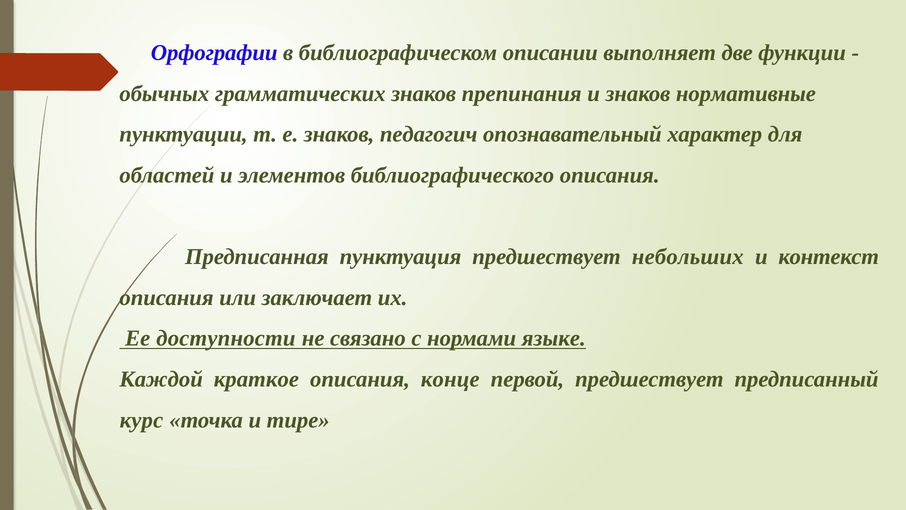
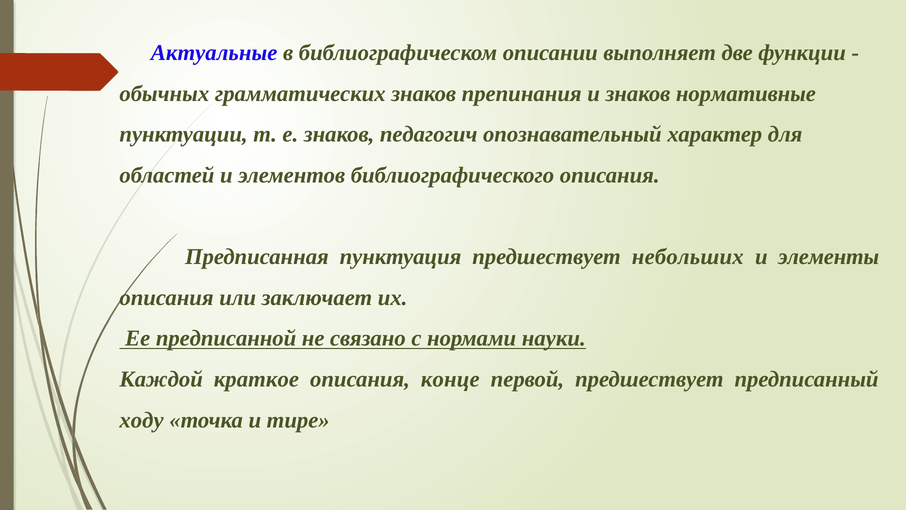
Орфографии: Орфографии -> Актуальные
контекст: контекст -> элементы
доступности: доступности -> предписанной
языке: языке -> науки
курс: курс -> ходу
